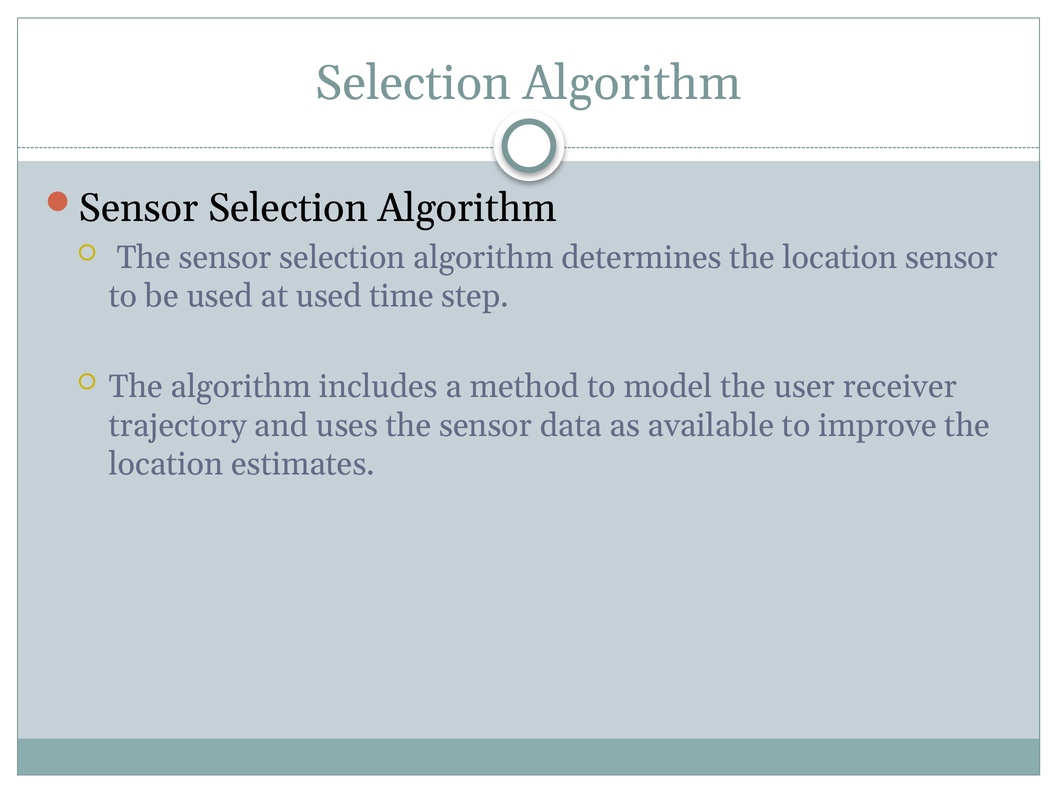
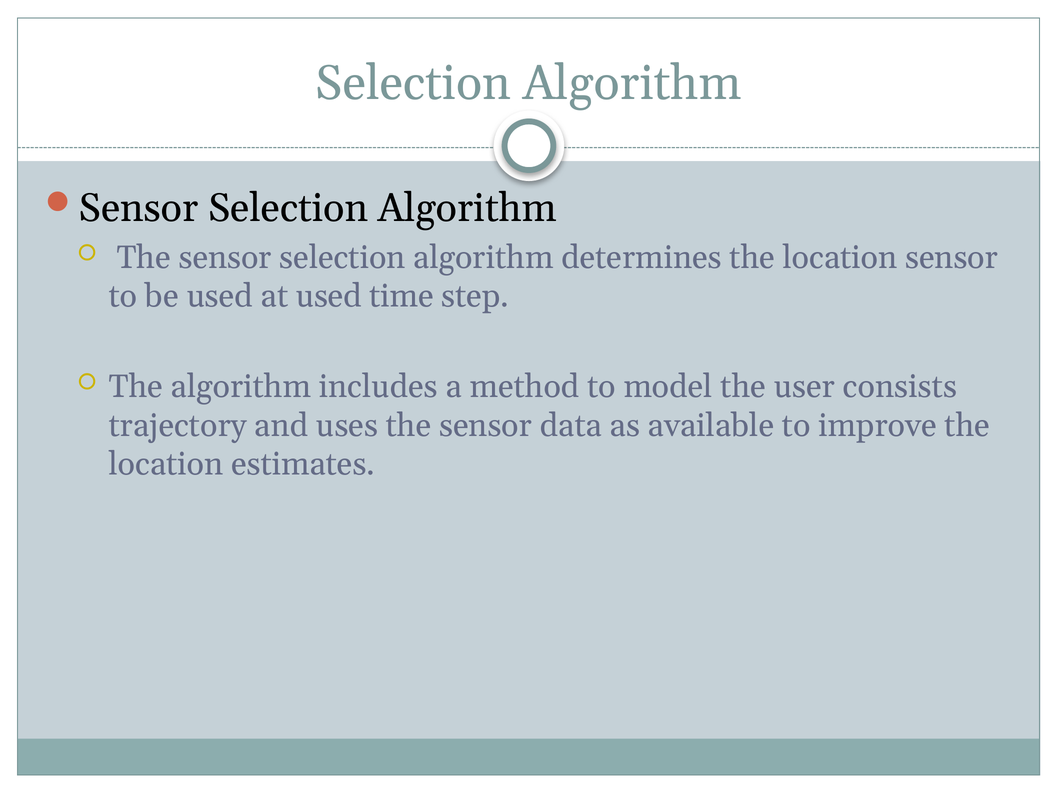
receiver: receiver -> consists
